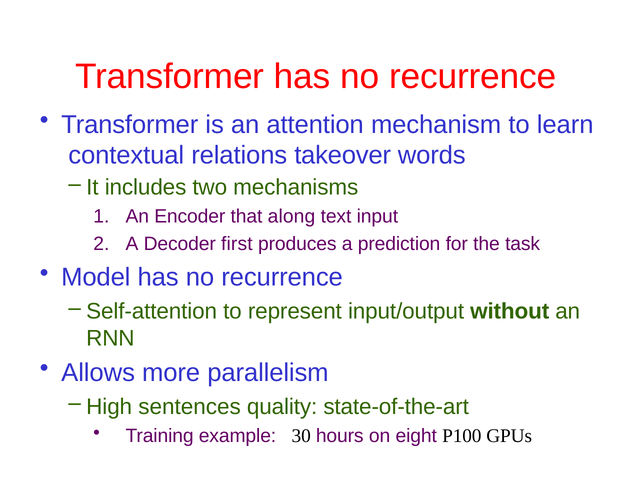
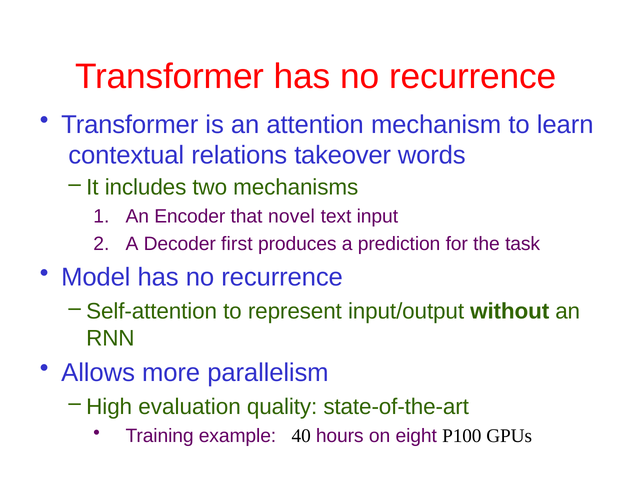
along: along -> novel
sentences: sentences -> evaluation
30: 30 -> 40
